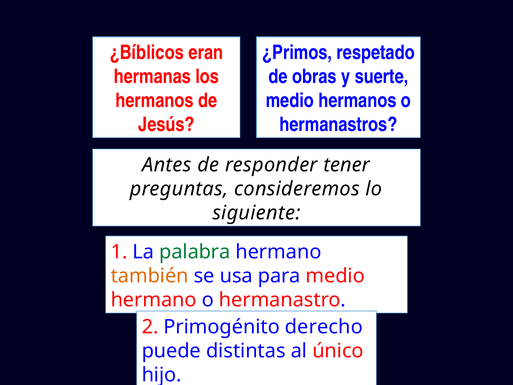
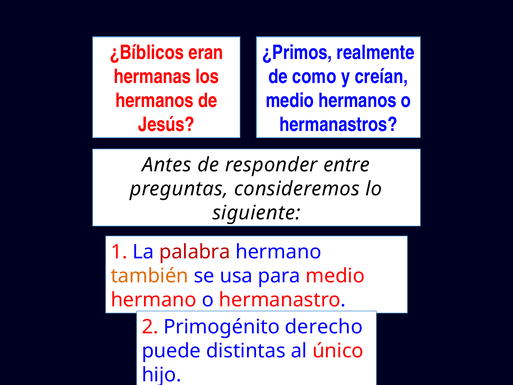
respetado: respetado -> realmente
obras: obras -> como
suerte: suerte -> creían
tener: tener -> entre
palabra colour: green -> red
